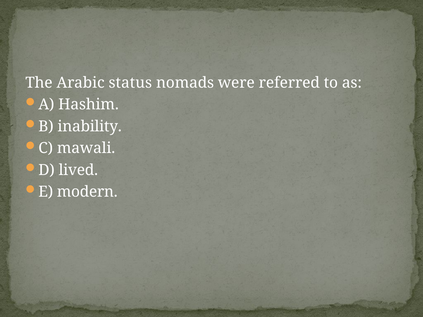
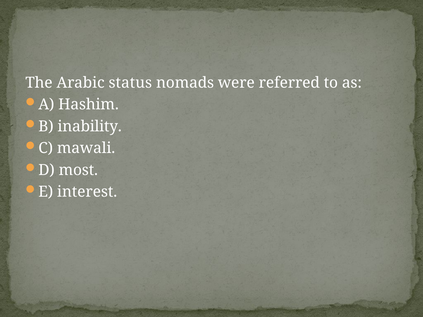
lived: lived -> most
modern: modern -> interest
